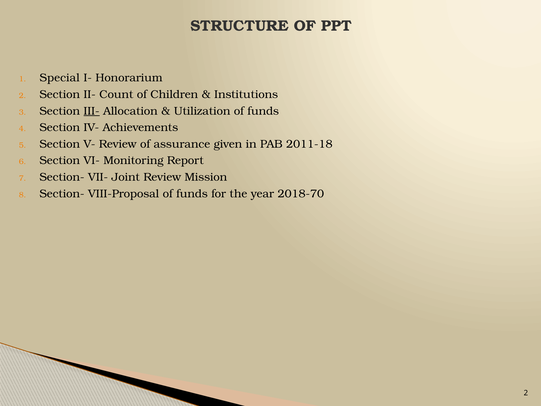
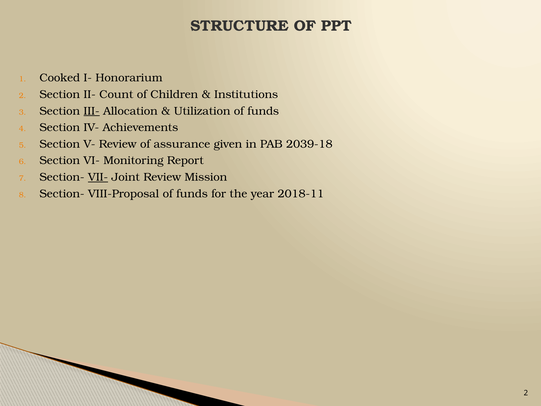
Special: Special -> Cooked
2011-18: 2011-18 -> 2039-18
VII- underline: none -> present
2018-70: 2018-70 -> 2018-11
